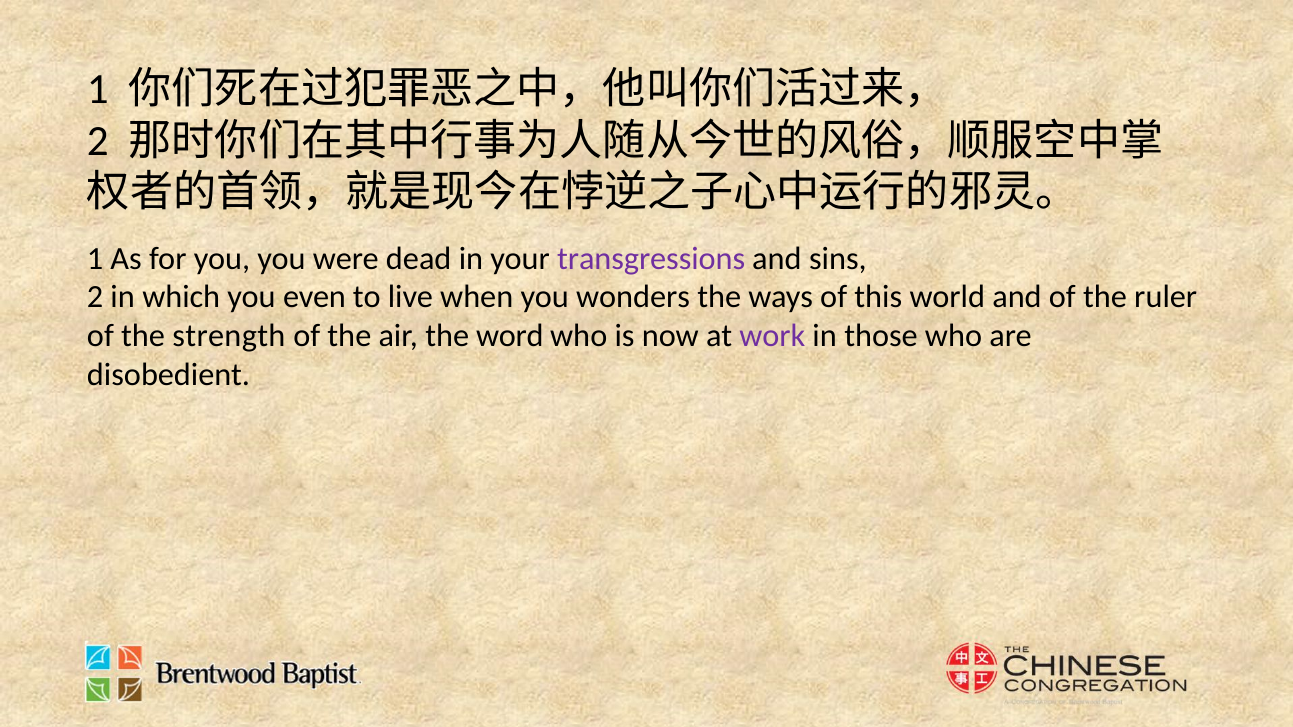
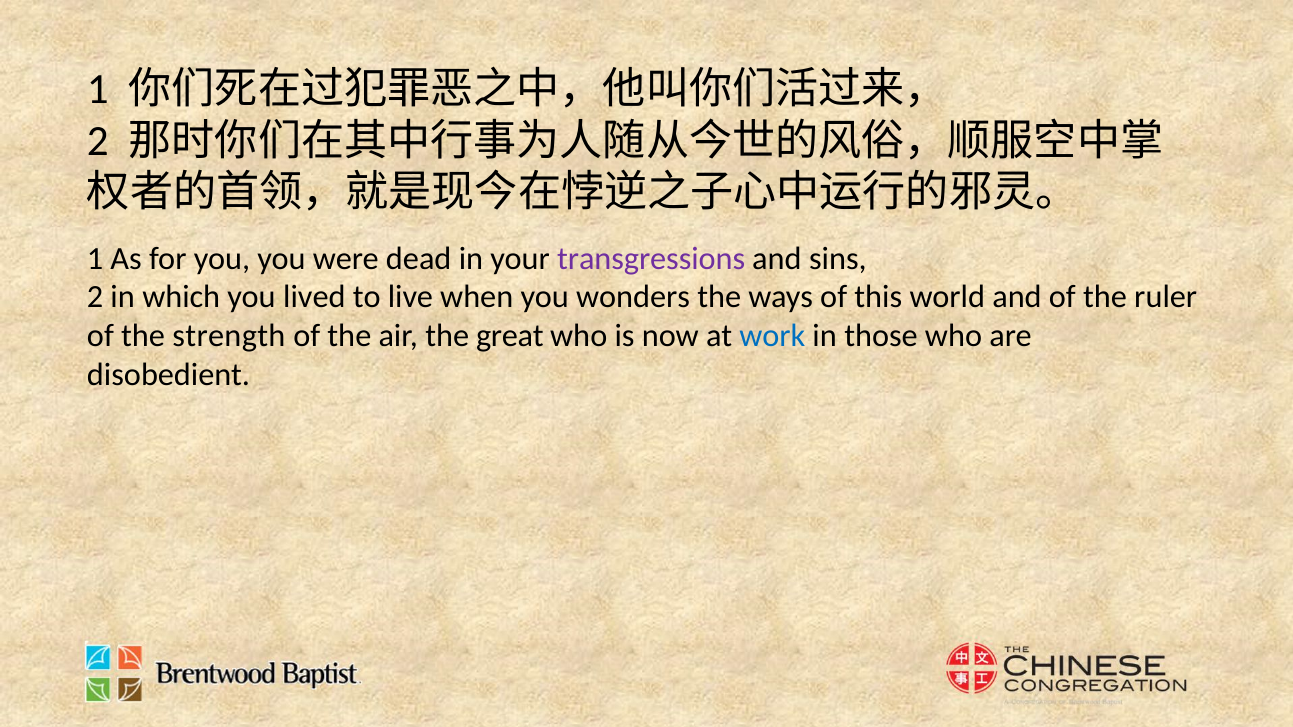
even: even -> lived
word: word -> great
work colour: purple -> blue
